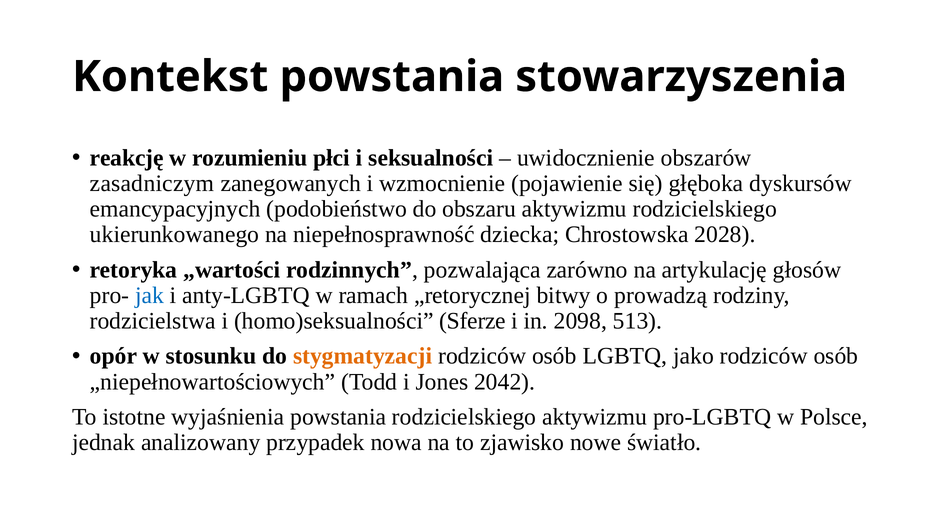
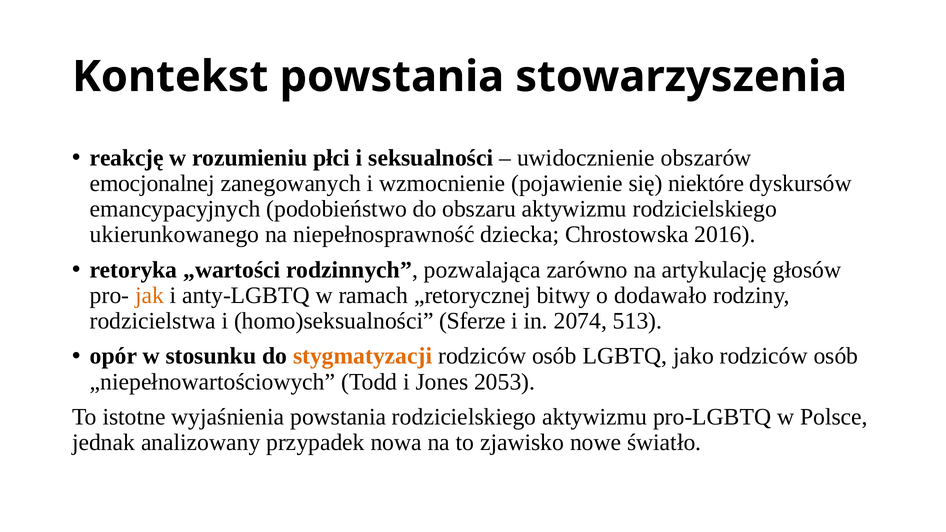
zasadniczym: zasadniczym -> emocjonalnej
głęboka: głęboka -> niektóre
2028: 2028 -> 2016
jak colour: blue -> orange
prowadzą: prowadzą -> dodawało
2098: 2098 -> 2074
2042: 2042 -> 2053
